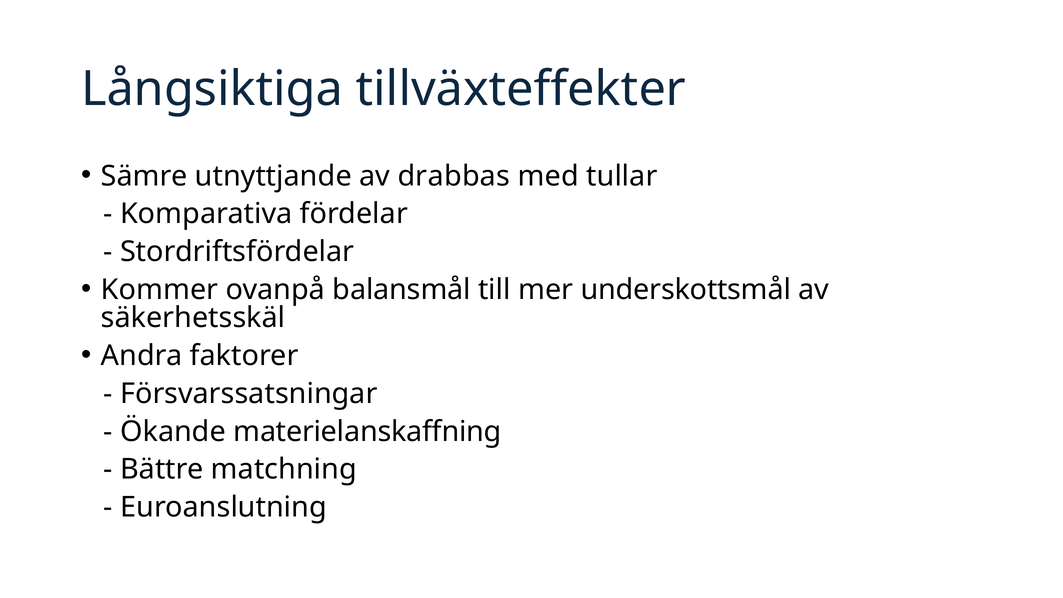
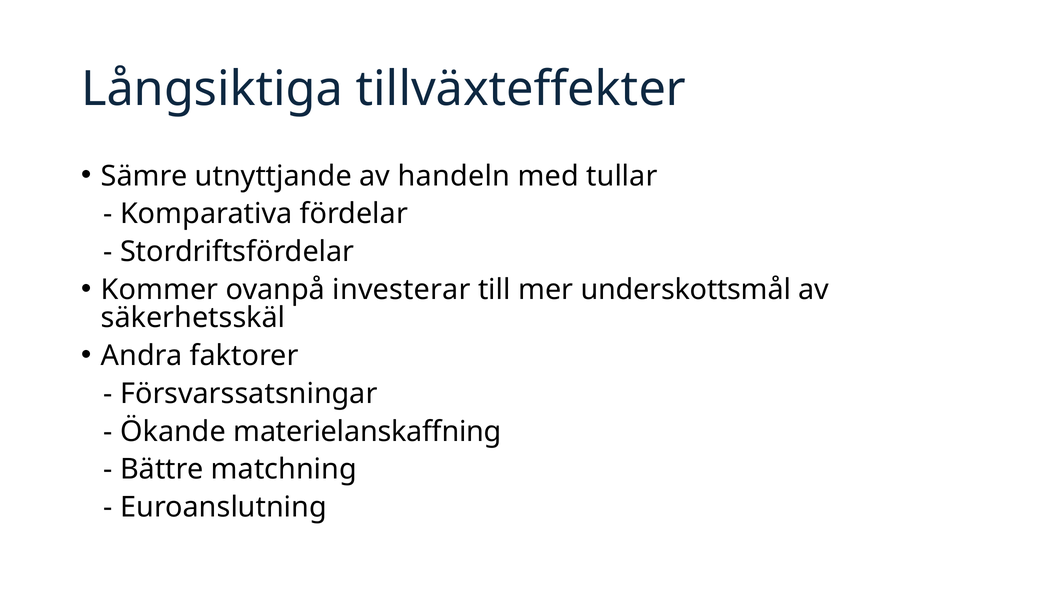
drabbas: drabbas -> handeln
balansmål: balansmål -> investerar
